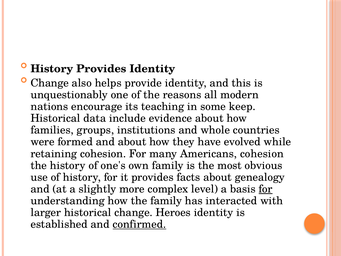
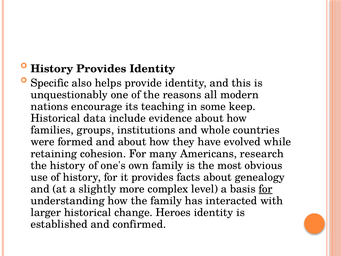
Change at (50, 83): Change -> Specific
Americans cohesion: cohesion -> research
confirmed underline: present -> none
